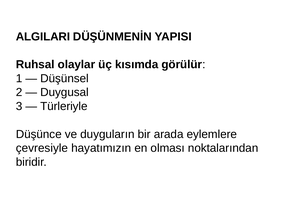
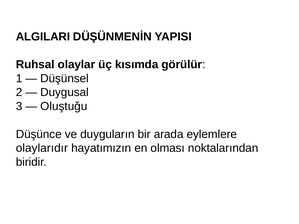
Türleriyle: Türleriyle -> Oluştuğu
çevresiyle: çevresiyle -> olaylarıdır
